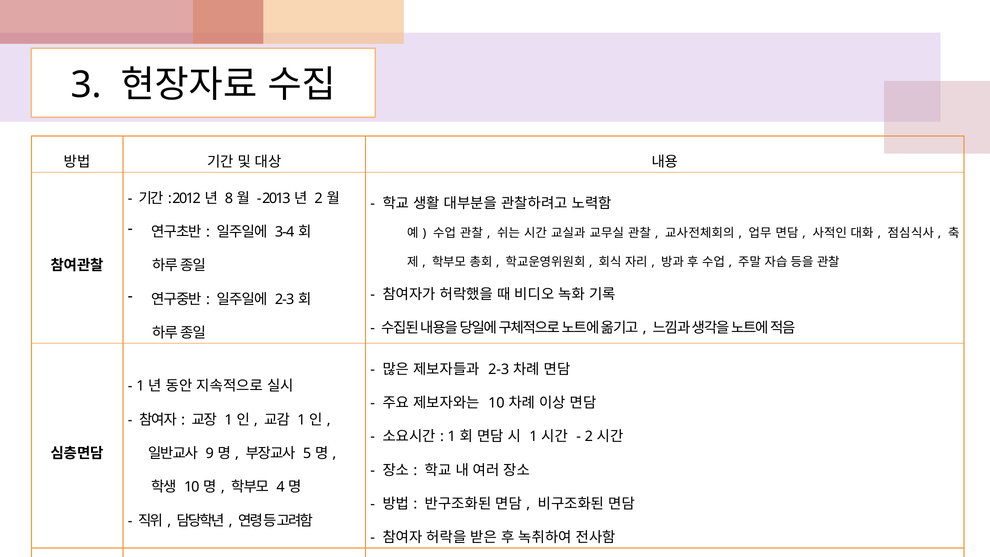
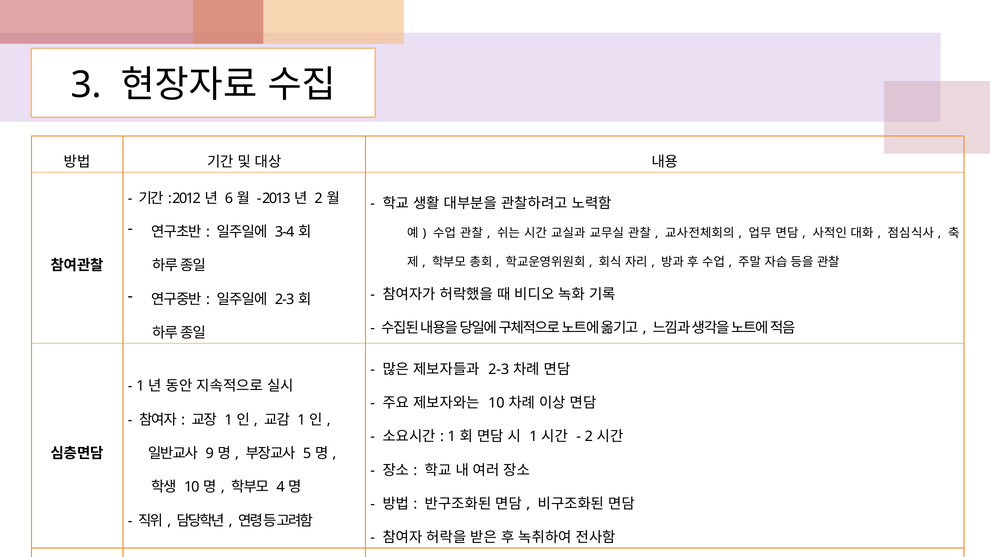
8: 8 -> 6
